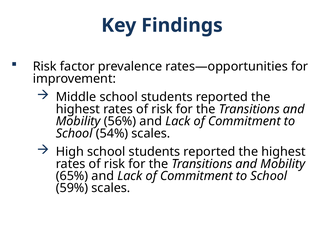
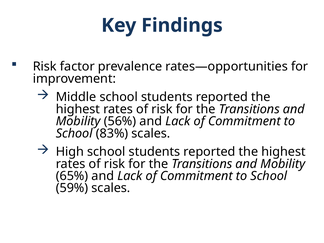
54%: 54% -> 83%
